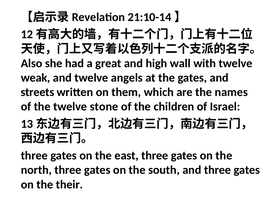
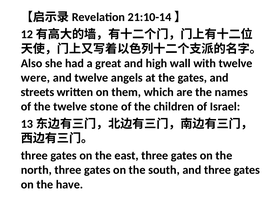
weak: weak -> were
their: their -> have
